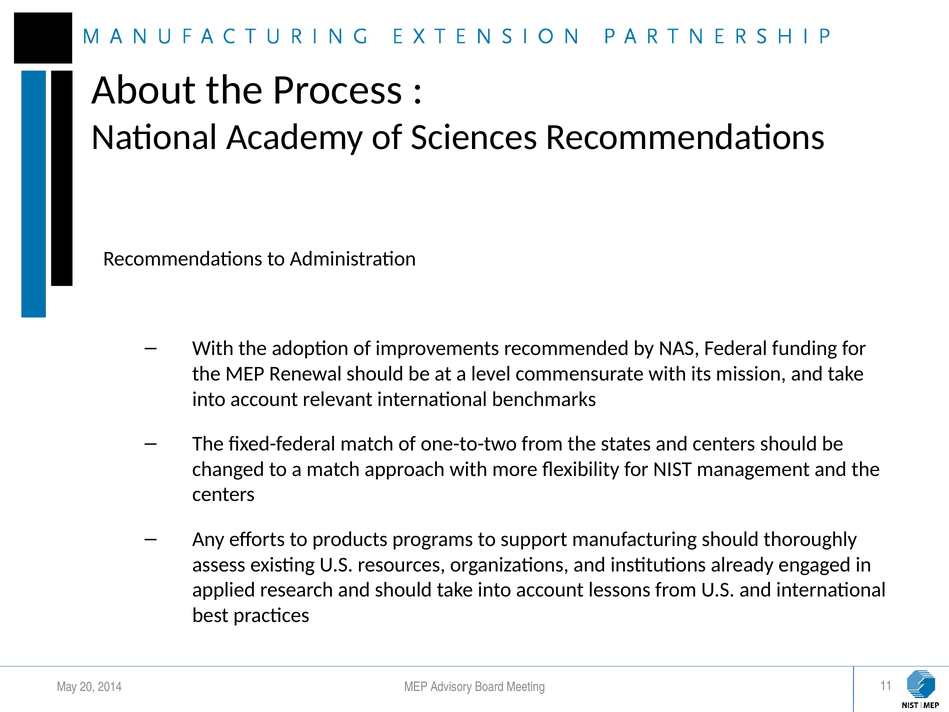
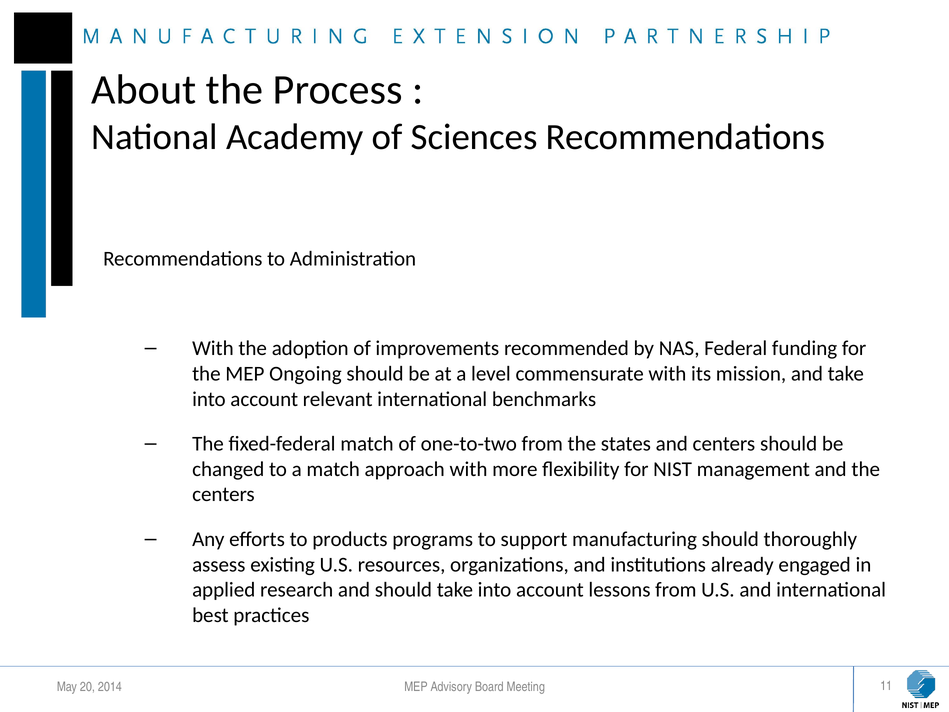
Renewal: Renewal -> Ongoing
